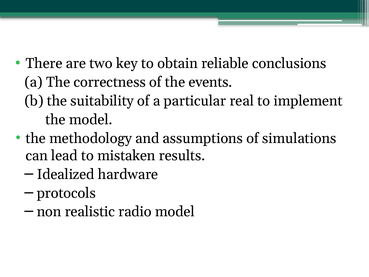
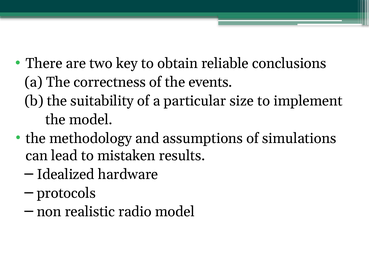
real: real -> size
